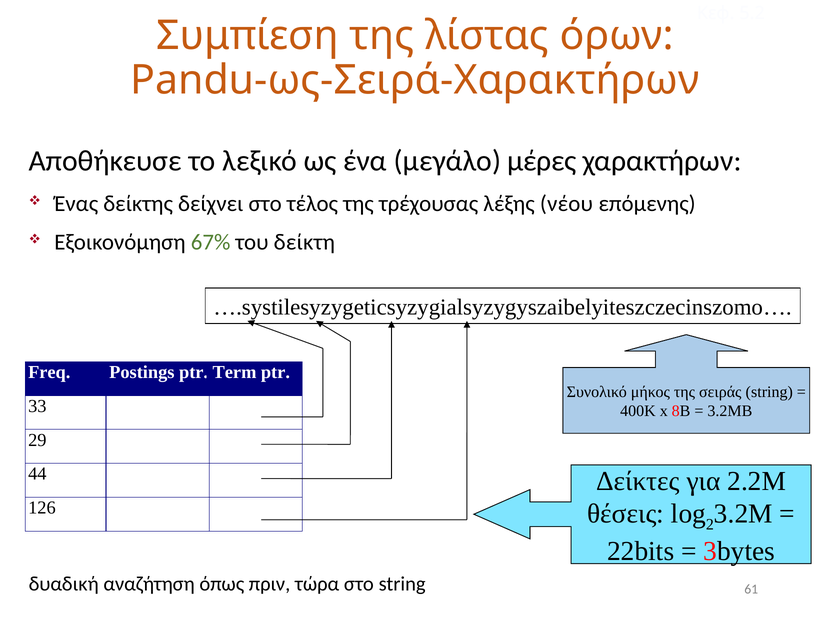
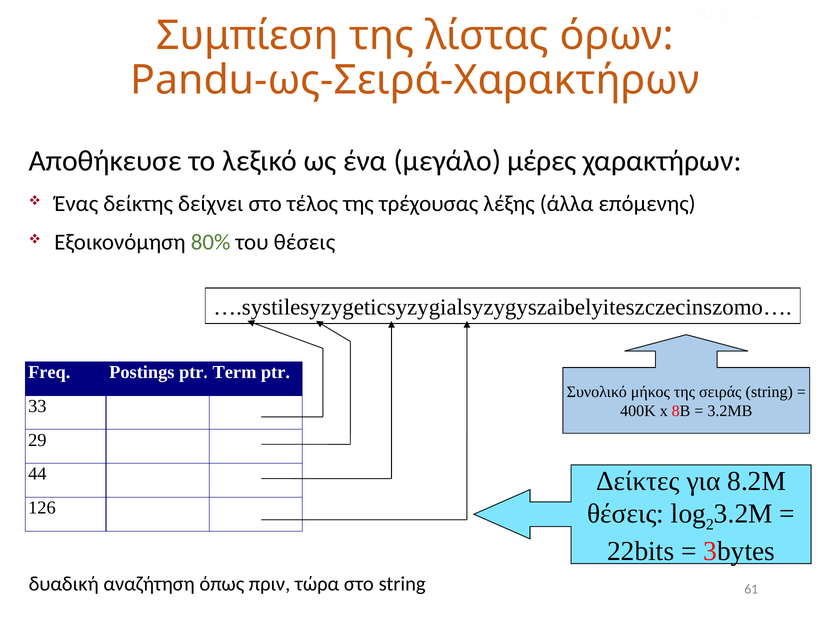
νέου: νέου -> άλλα
67%: 67% -> 80%
του δείκτη: δείκτη -> θέσεις
2.2M: 2.2M -> 8.2M
